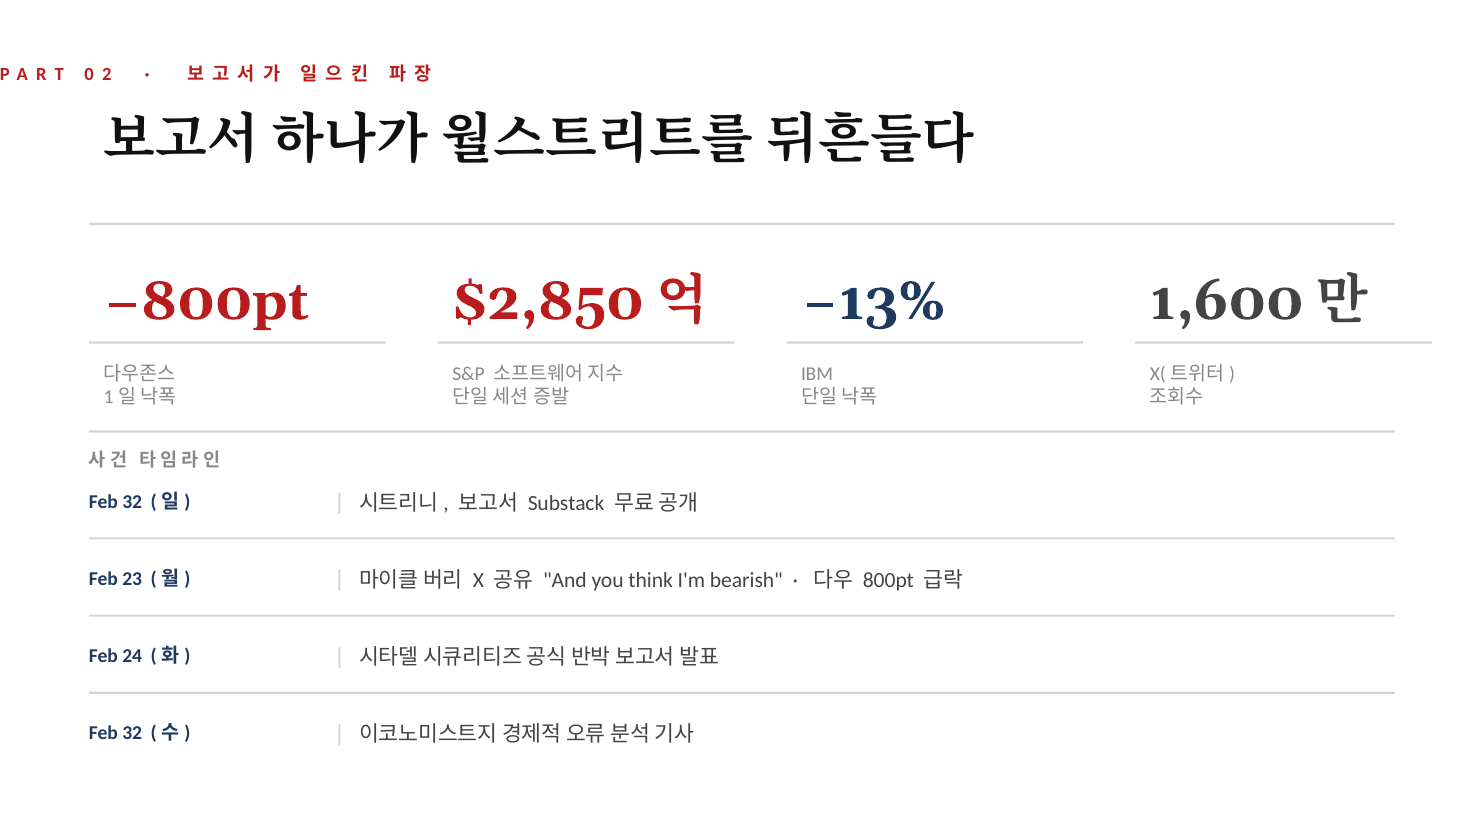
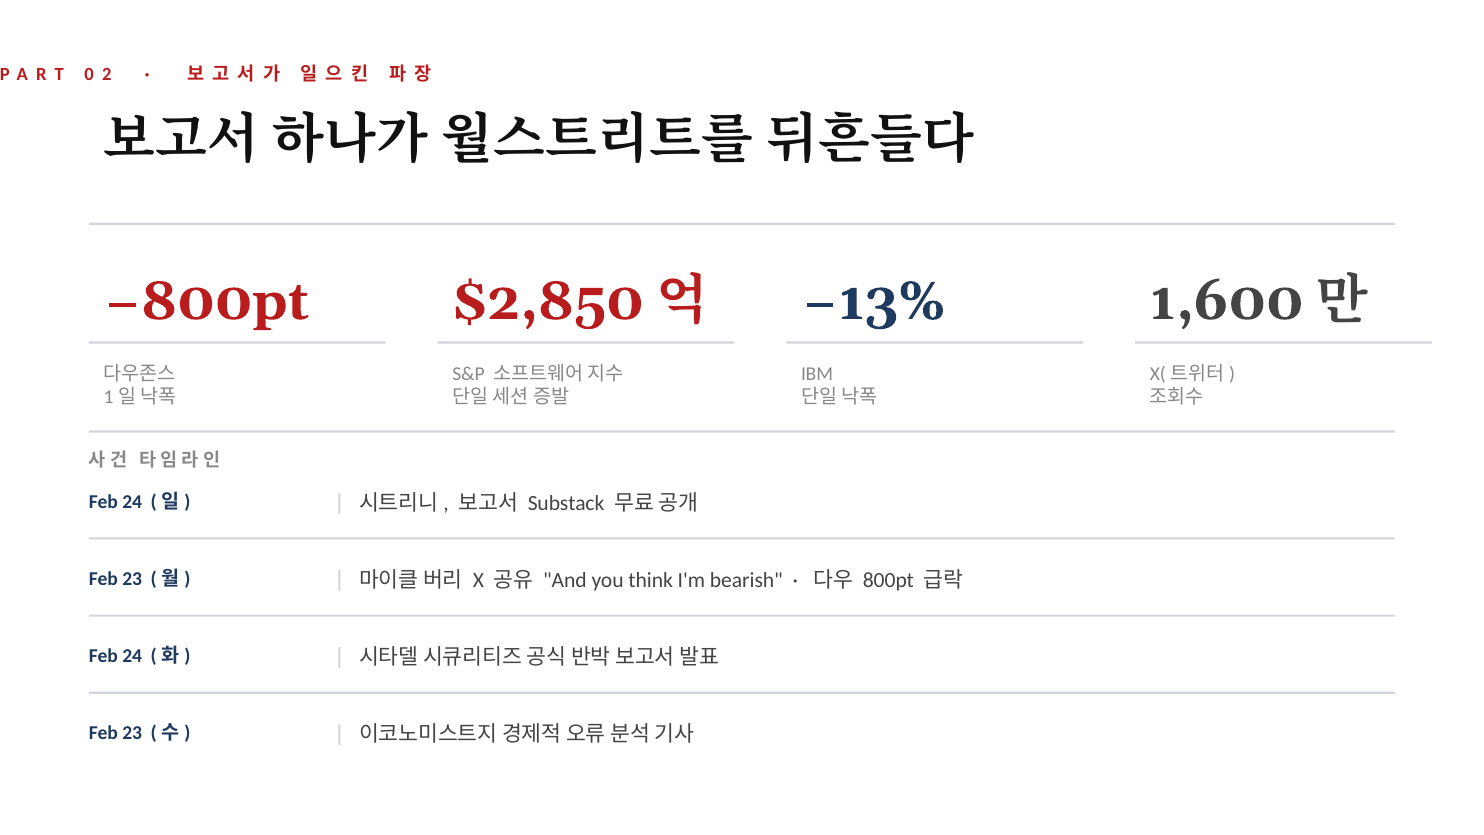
32 at (132, 501): 32 -> 24
32 at (132, 733): 32 -> 23
